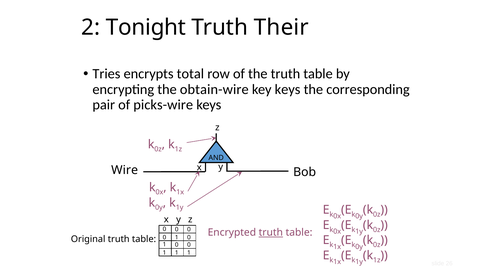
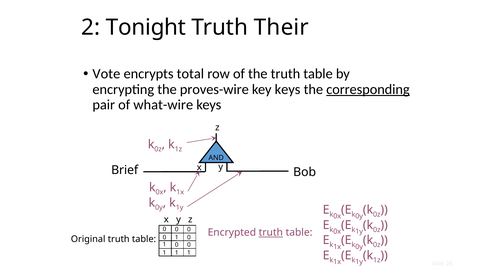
Tries: Tries -> Vote
obtain-wire: obtain-wire -> proves-wire
corresponding underline: none -> present
picks-wire: picks-wire -> what-wire
Wire: Wire -> Brief
